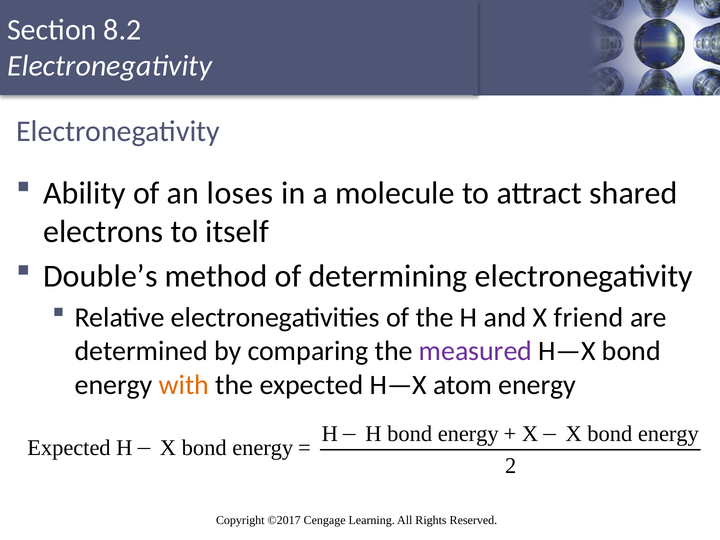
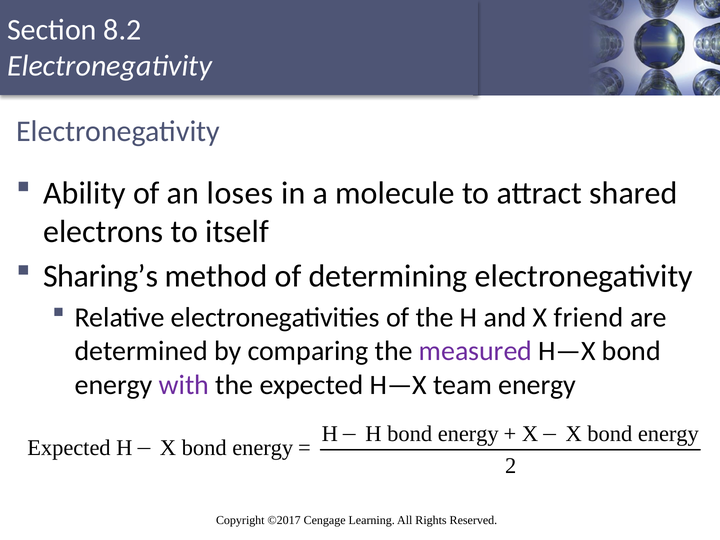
Double’s: Double’s -> Sharing’s
with colour: orange -> purple
atom: atom -> team
